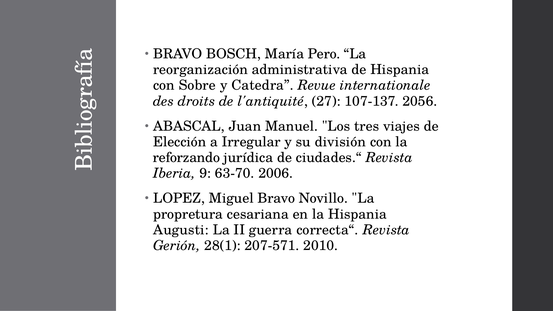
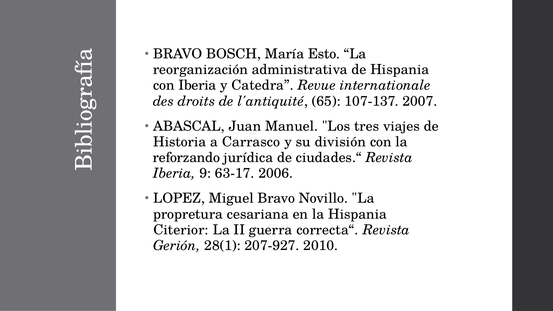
Pero: Pero -> Esto
con Sobre: Sobre -> Iberia
27: 27 -> 65
2056: 2056 -> 2007
Elección: Elección -> Historia
Irregular: Irregular -> Carrasco
63-70: 63-70 -> 63-17
Augusti: Augusti -> Citerior
207-571: 207-571 -> 207-927
